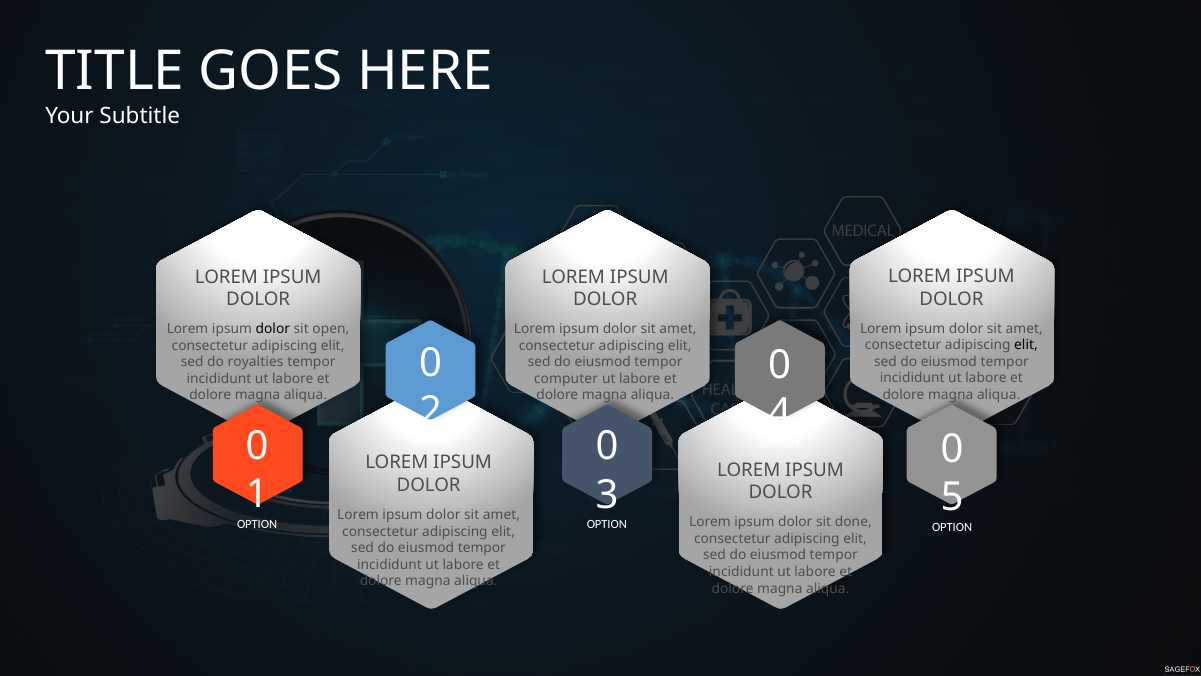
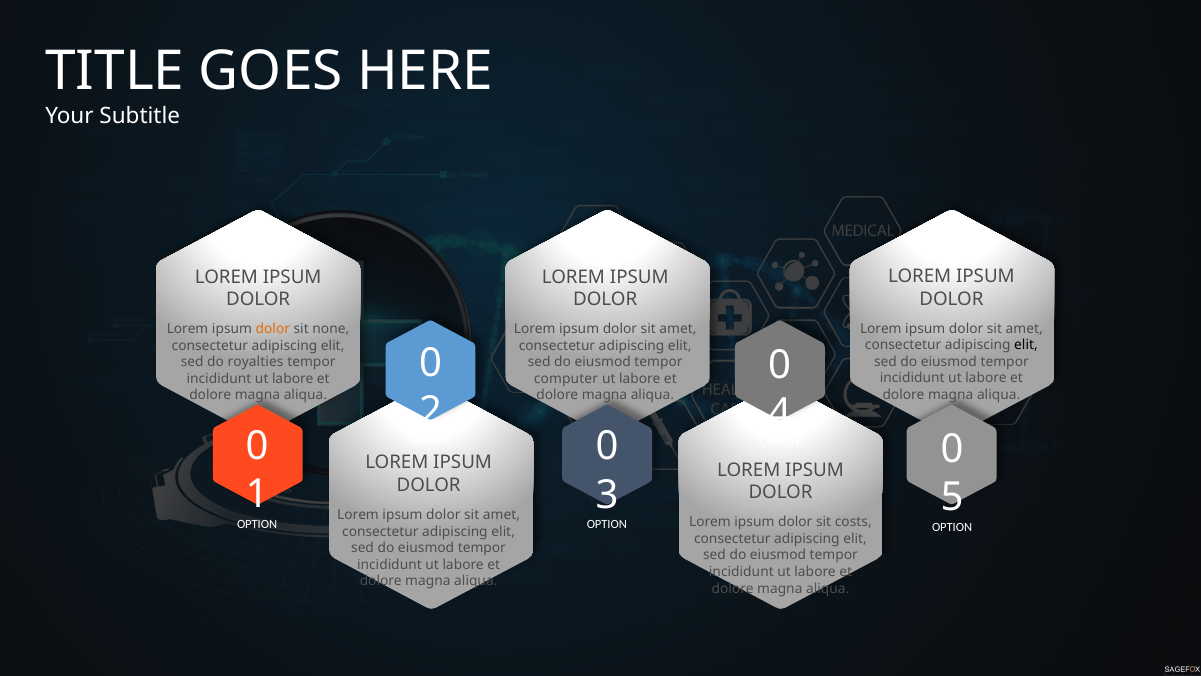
dolor at (273, 329) colour: black -> orange
open: open -> none
done: done -> costs
